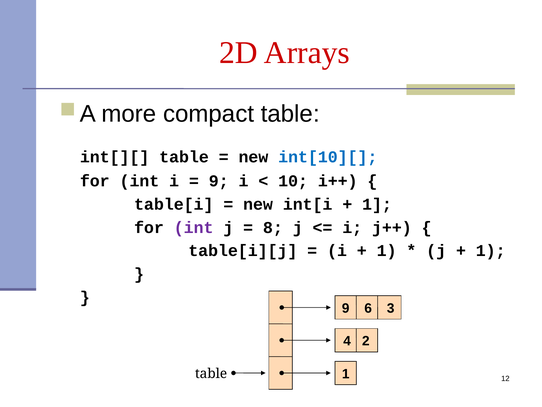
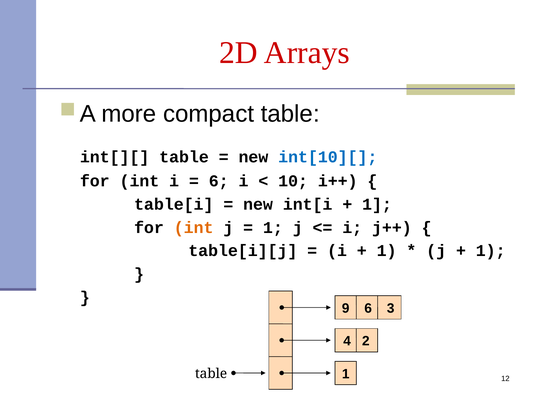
9 at (219, 181): 9 -> 6
int at (194, 227) colour: purple -> orange
8 at (273, 227): 8 -> 1
